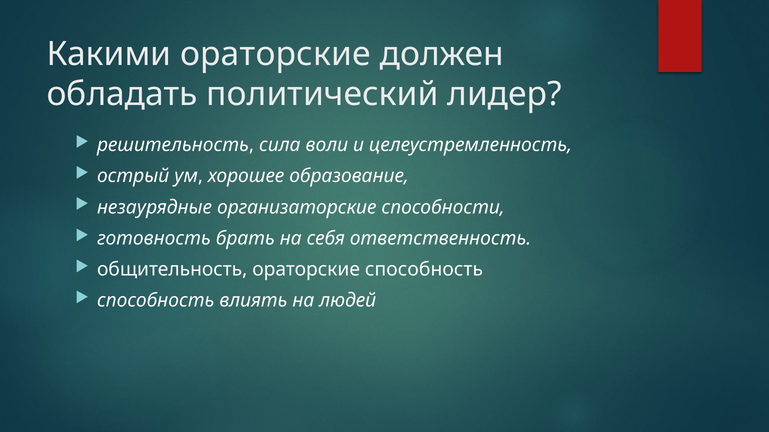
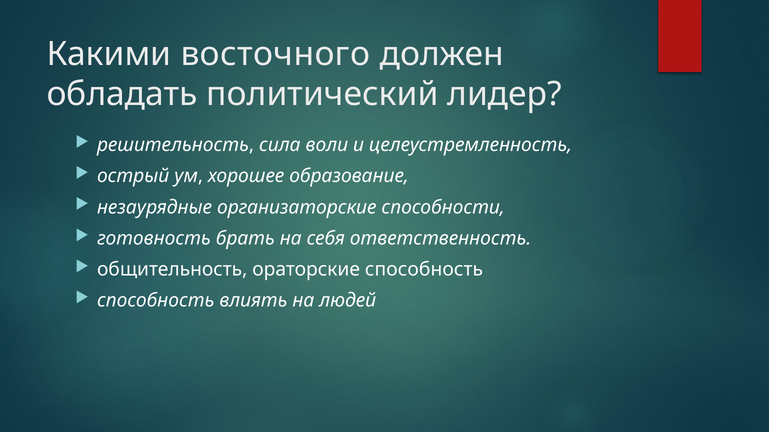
Какими ораторские: ораторские -> восточного
